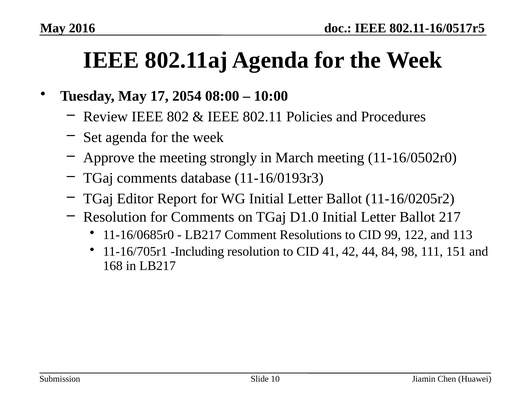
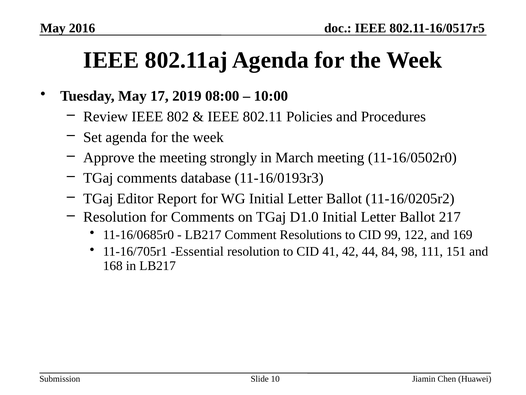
2054: 2054 -> 2019
113: 113 -> 169
Including: Including -> Essential
